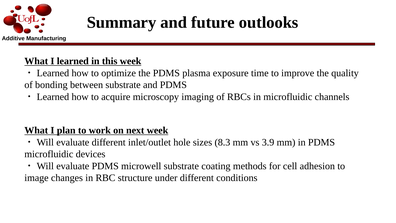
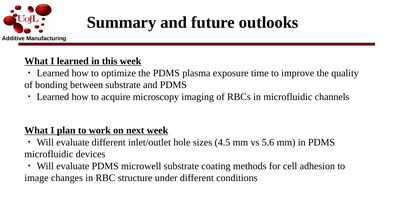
8.3: 8.3 -> 4.5
3.9: 3.9 -> 5.6
